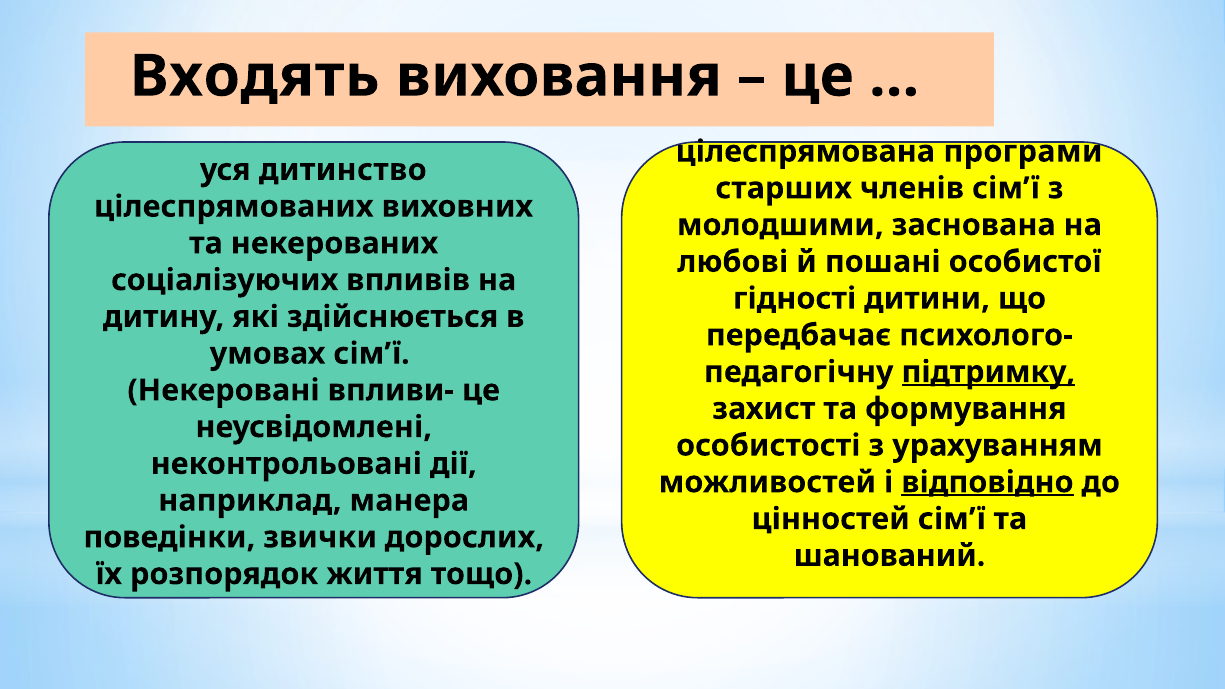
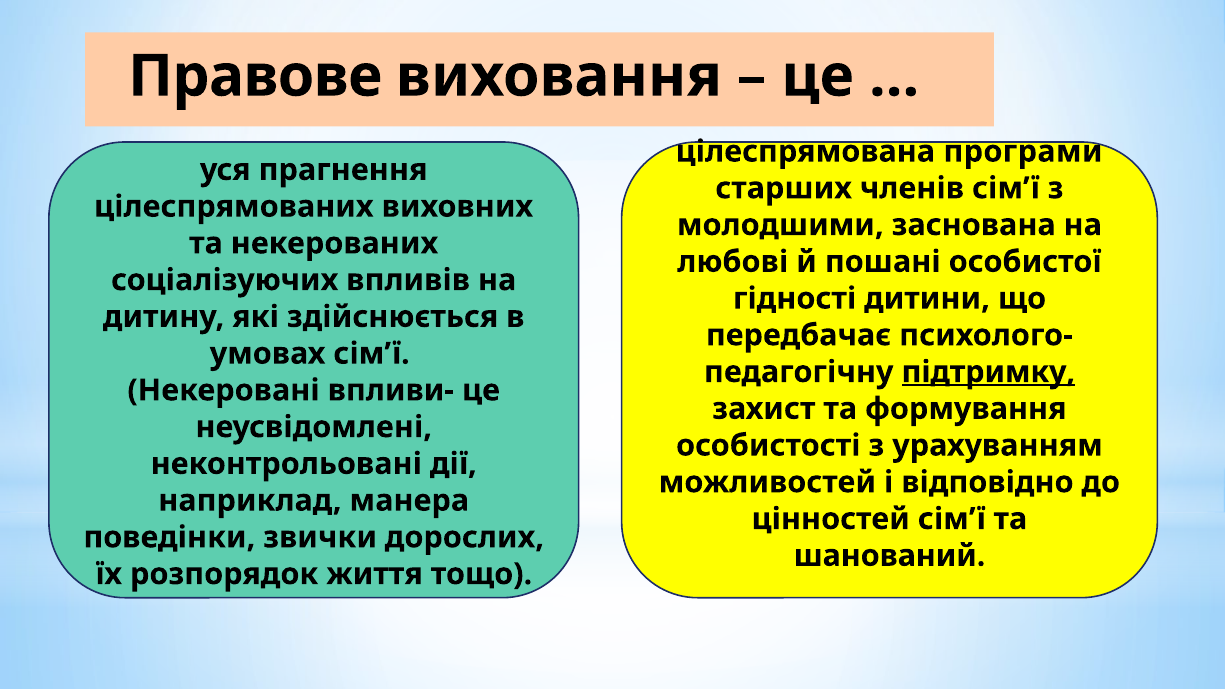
Входять: Входять -> Правове
дитинство: дитинство -> прагнення
відповідно underline: present -> none
